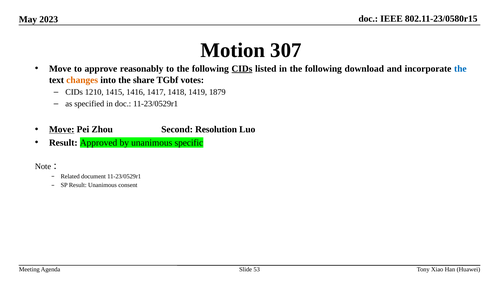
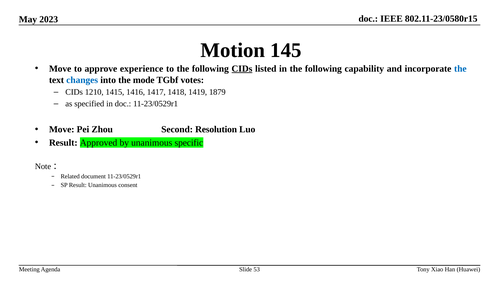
307: 307 -> 145
reasonably: reasonably -> experience
download: download -> capability
changes colour: orange -> blue
share: share -> mode
Move at (62, 129) underline: present -> none
